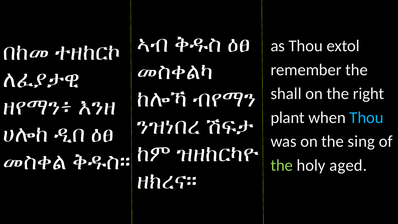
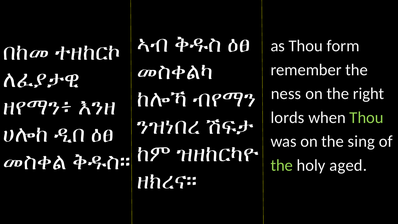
extol: extol -> form
shall: shall -> ness
plant: plant -> lords
Thou at (367, 117) colour: light blue -> light green
